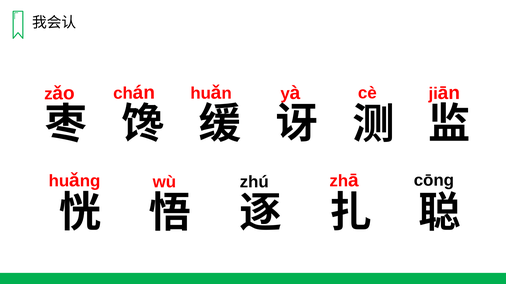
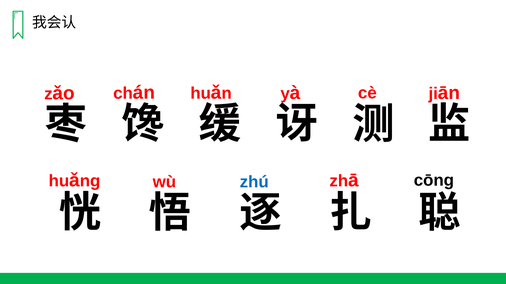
zhú colour: black -> blue
